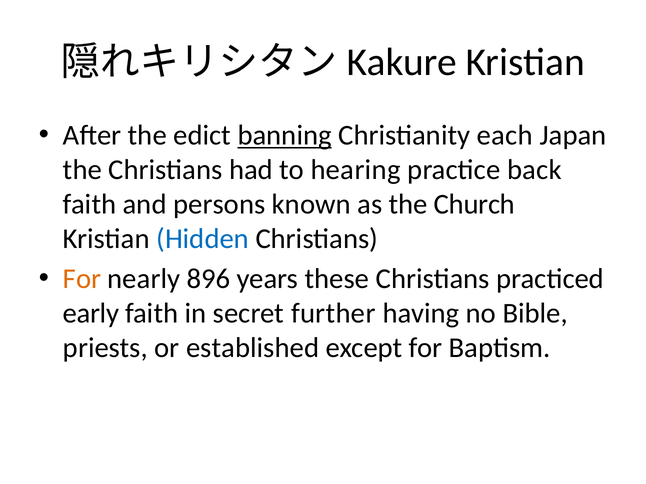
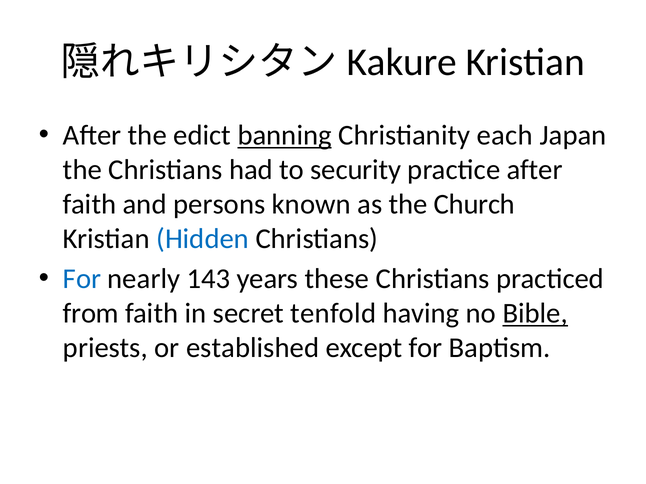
hearing: hearing -> security
practice back: back -> after
For at (82, 279) colour: orange -> blue
896: 896 -> 143
early: early -> from
further: further -> tenfold
Bible underline: none -> present
